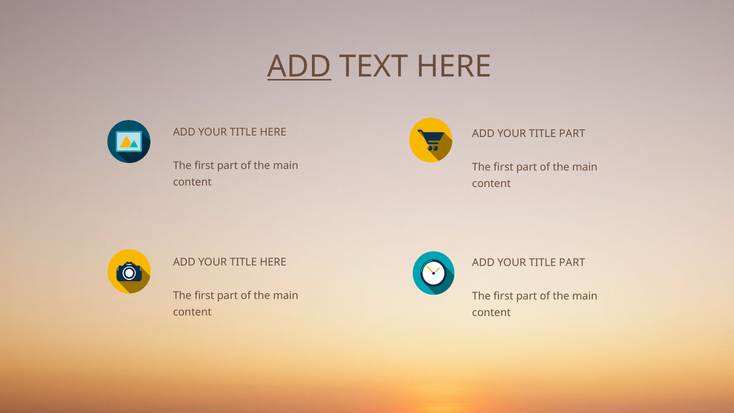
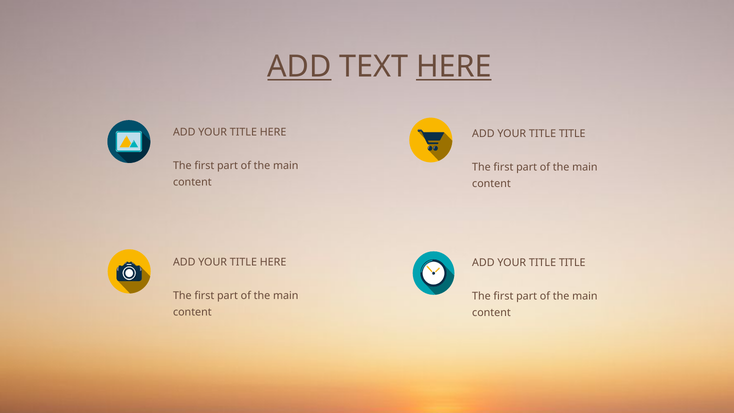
HERE at (454, 67) underline: none -> present
PART at (572, 134): PART -> TITLE
PART at (572, 263): PART -> TITLE
